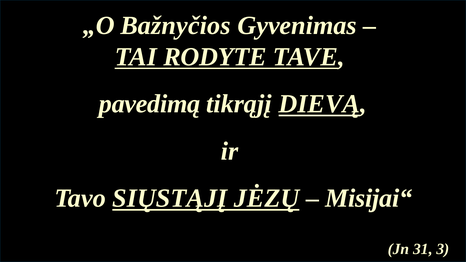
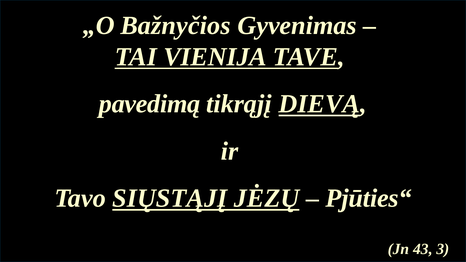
RODYTE: RODYTE -> VIENIJA
Misijai“: Misijai“ -> Pjūties“
31: 31 -> 43
